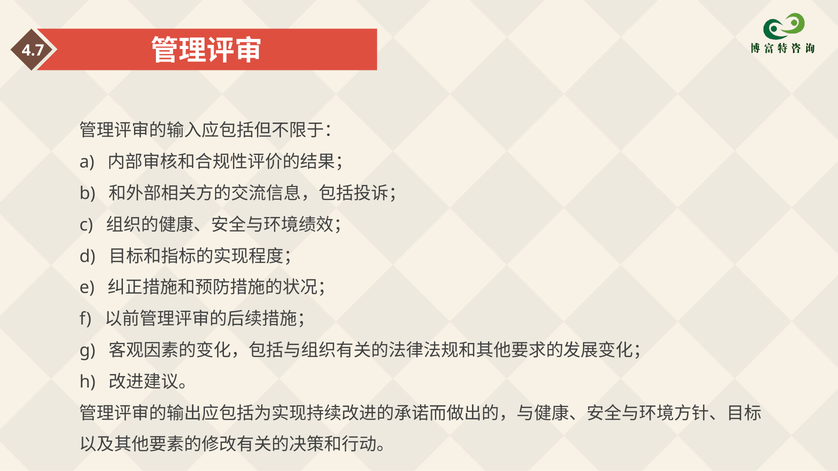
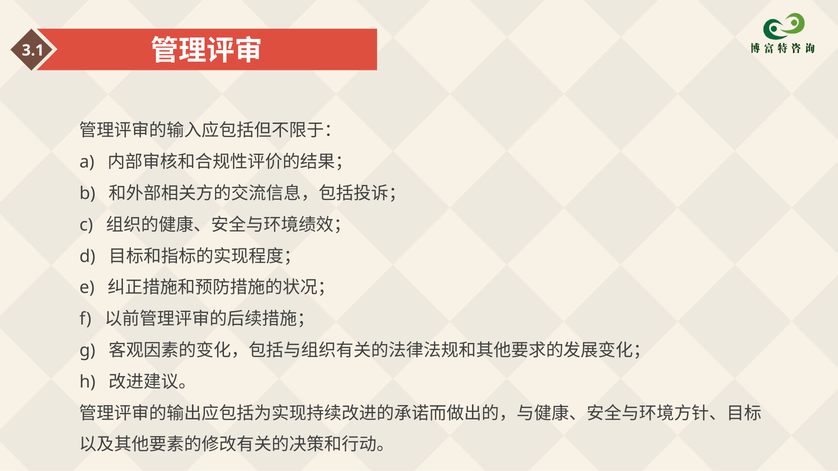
4.7: 4.7 -> 3.1
